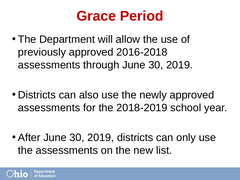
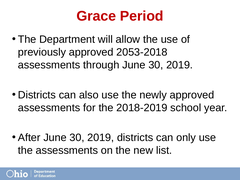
2016-2018: 2016-2018 -> 2053-2018
